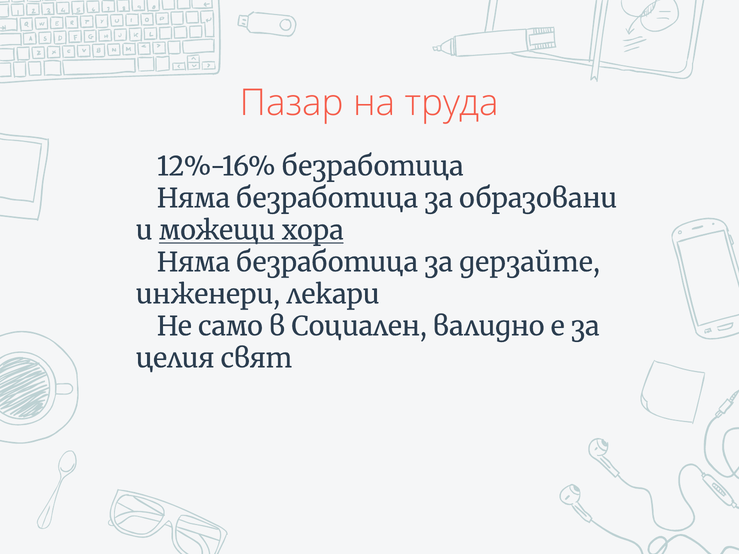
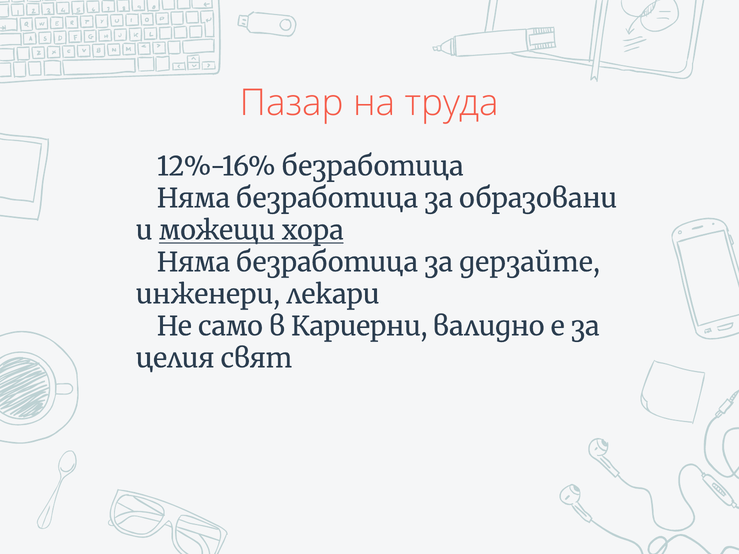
Социален: Социален -> Кариерни
